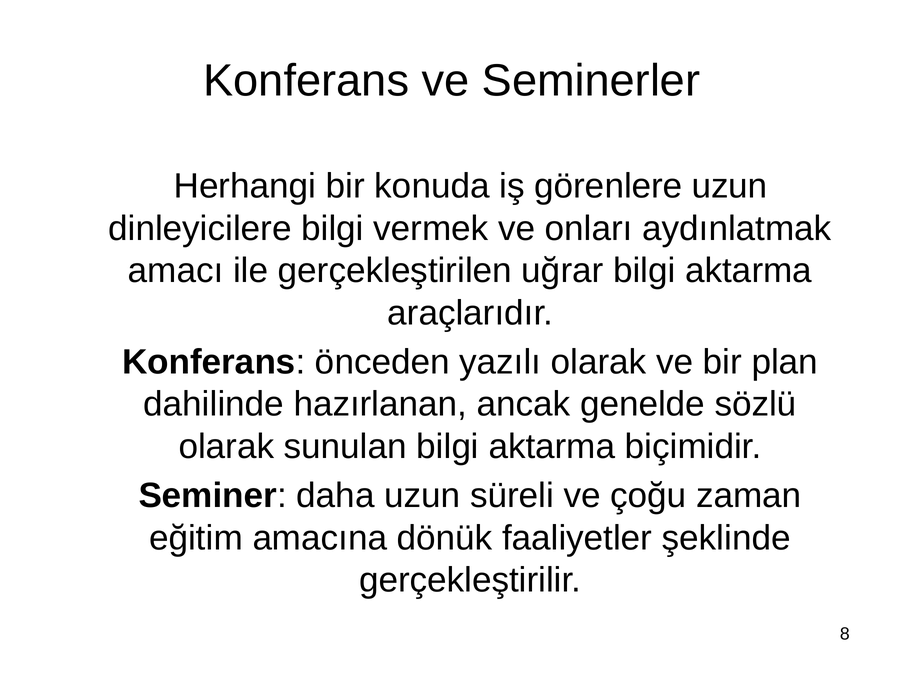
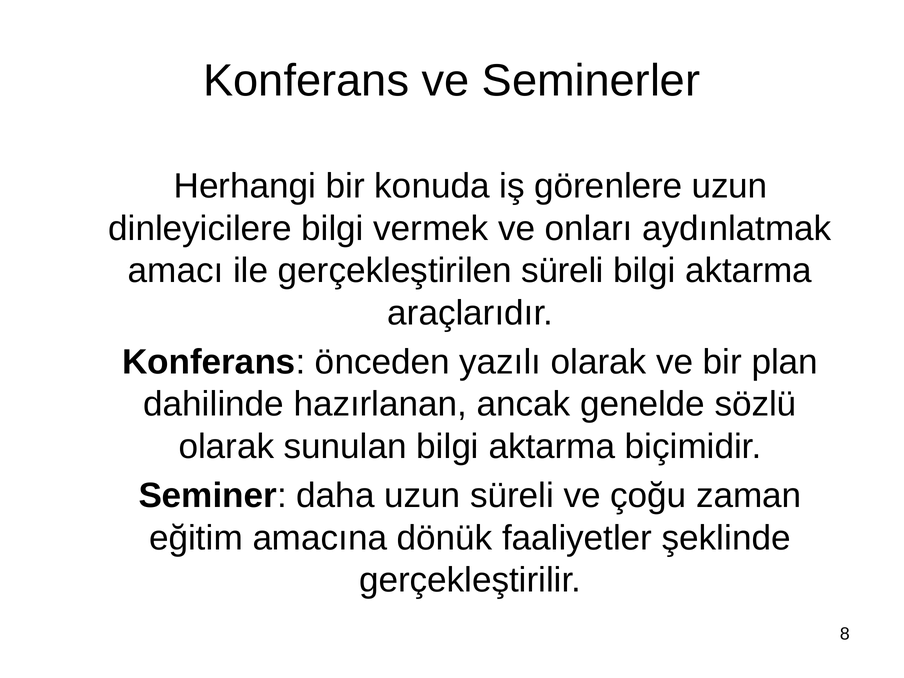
gerçekleştirilen uğrar: uğrar -> süreli
